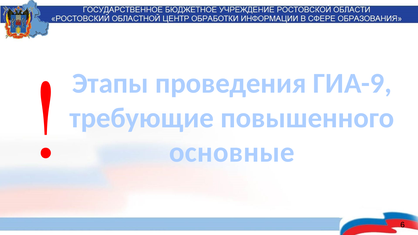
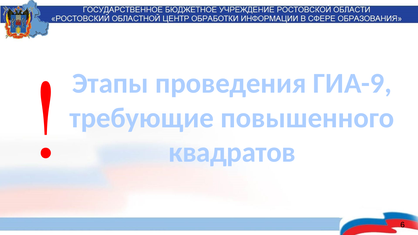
основные: основные -> квадратов
